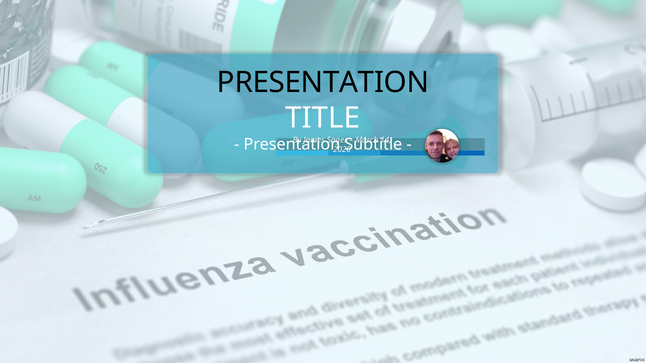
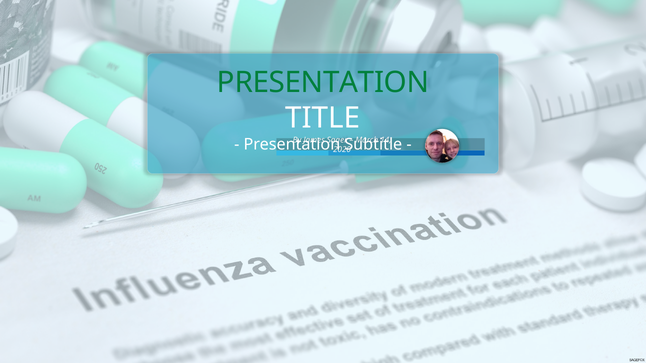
PRESENTATION at (323, 82) colour: black -> green
